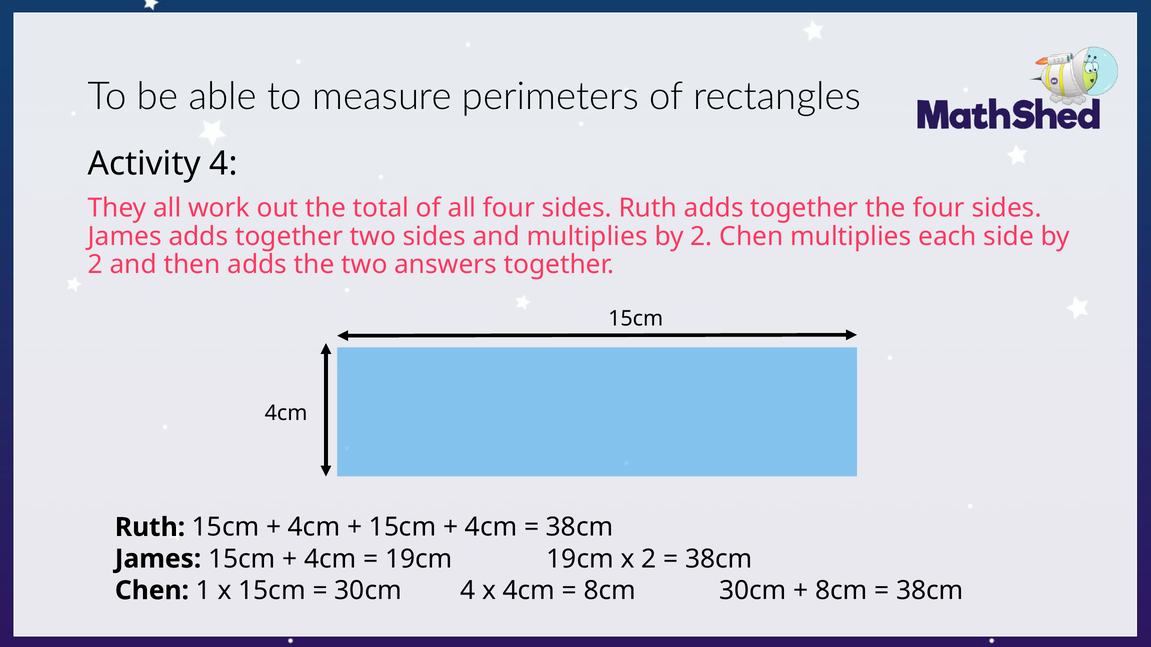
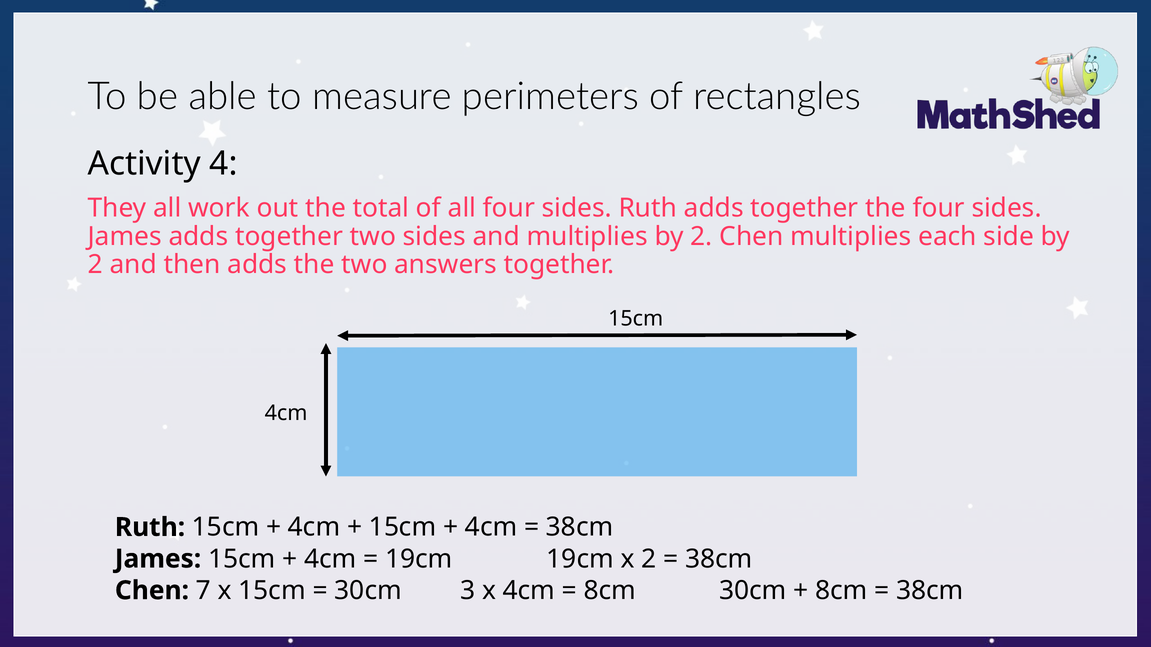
1: 1 -> 7
30cm 4: 4 -> 3
